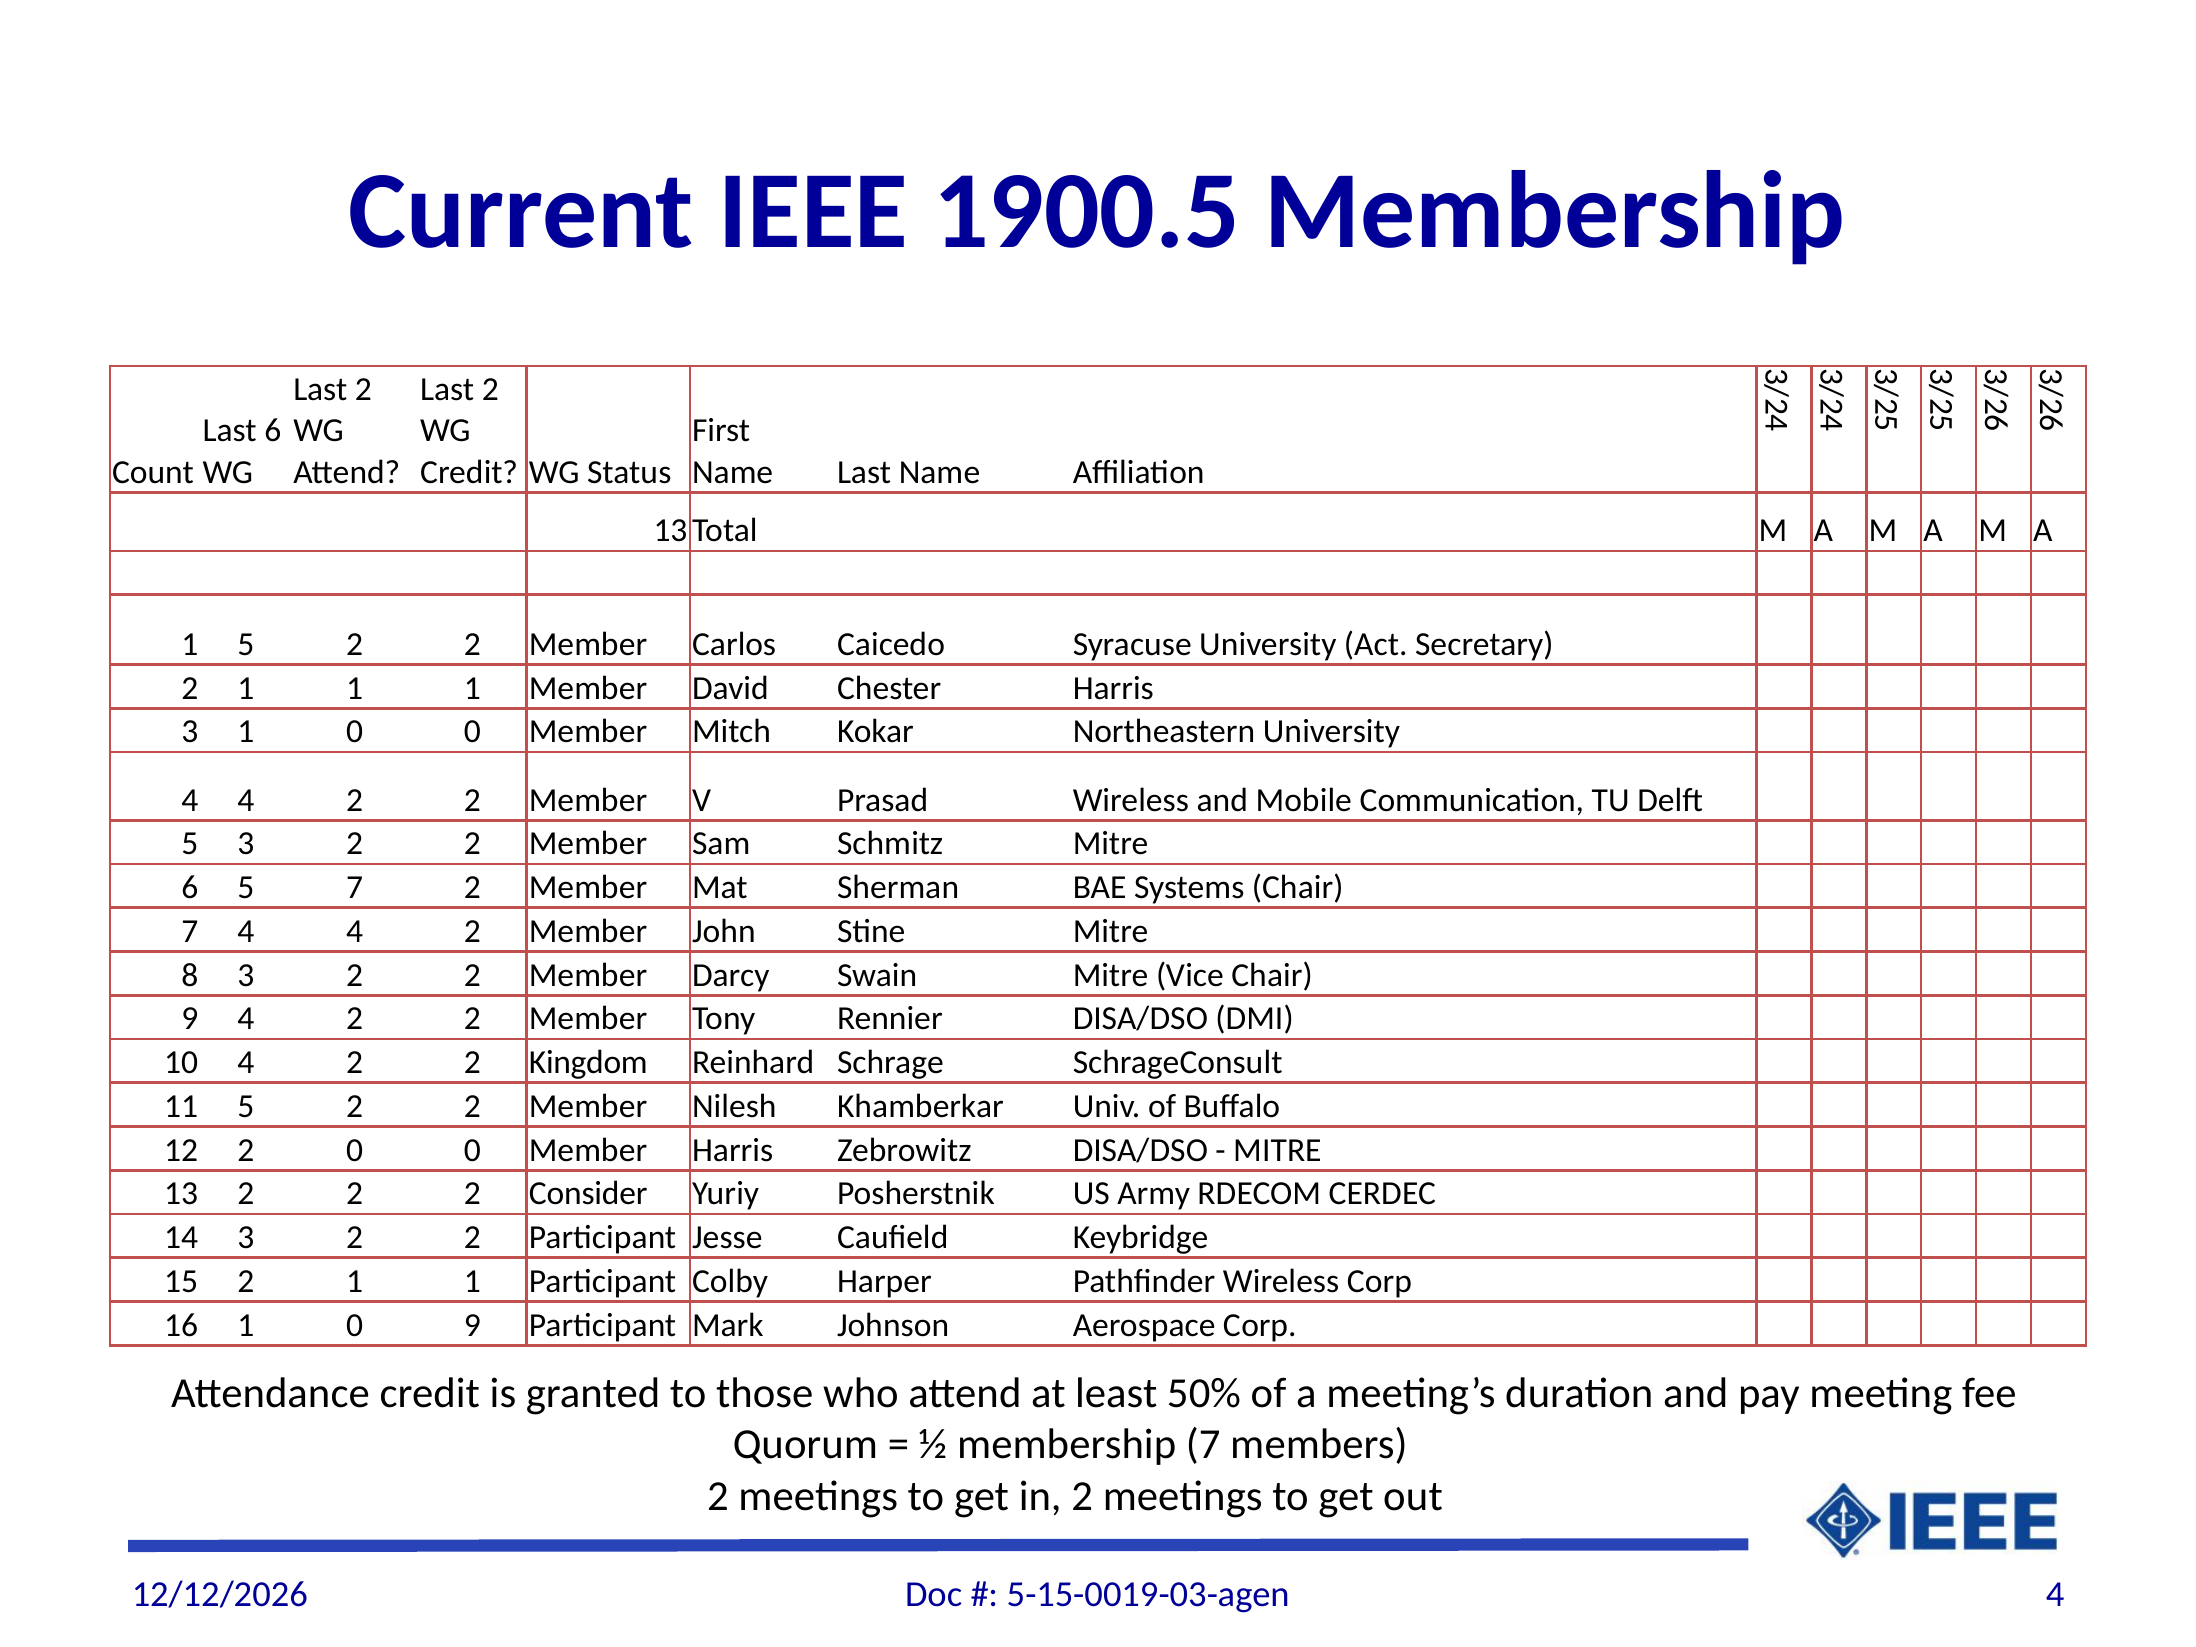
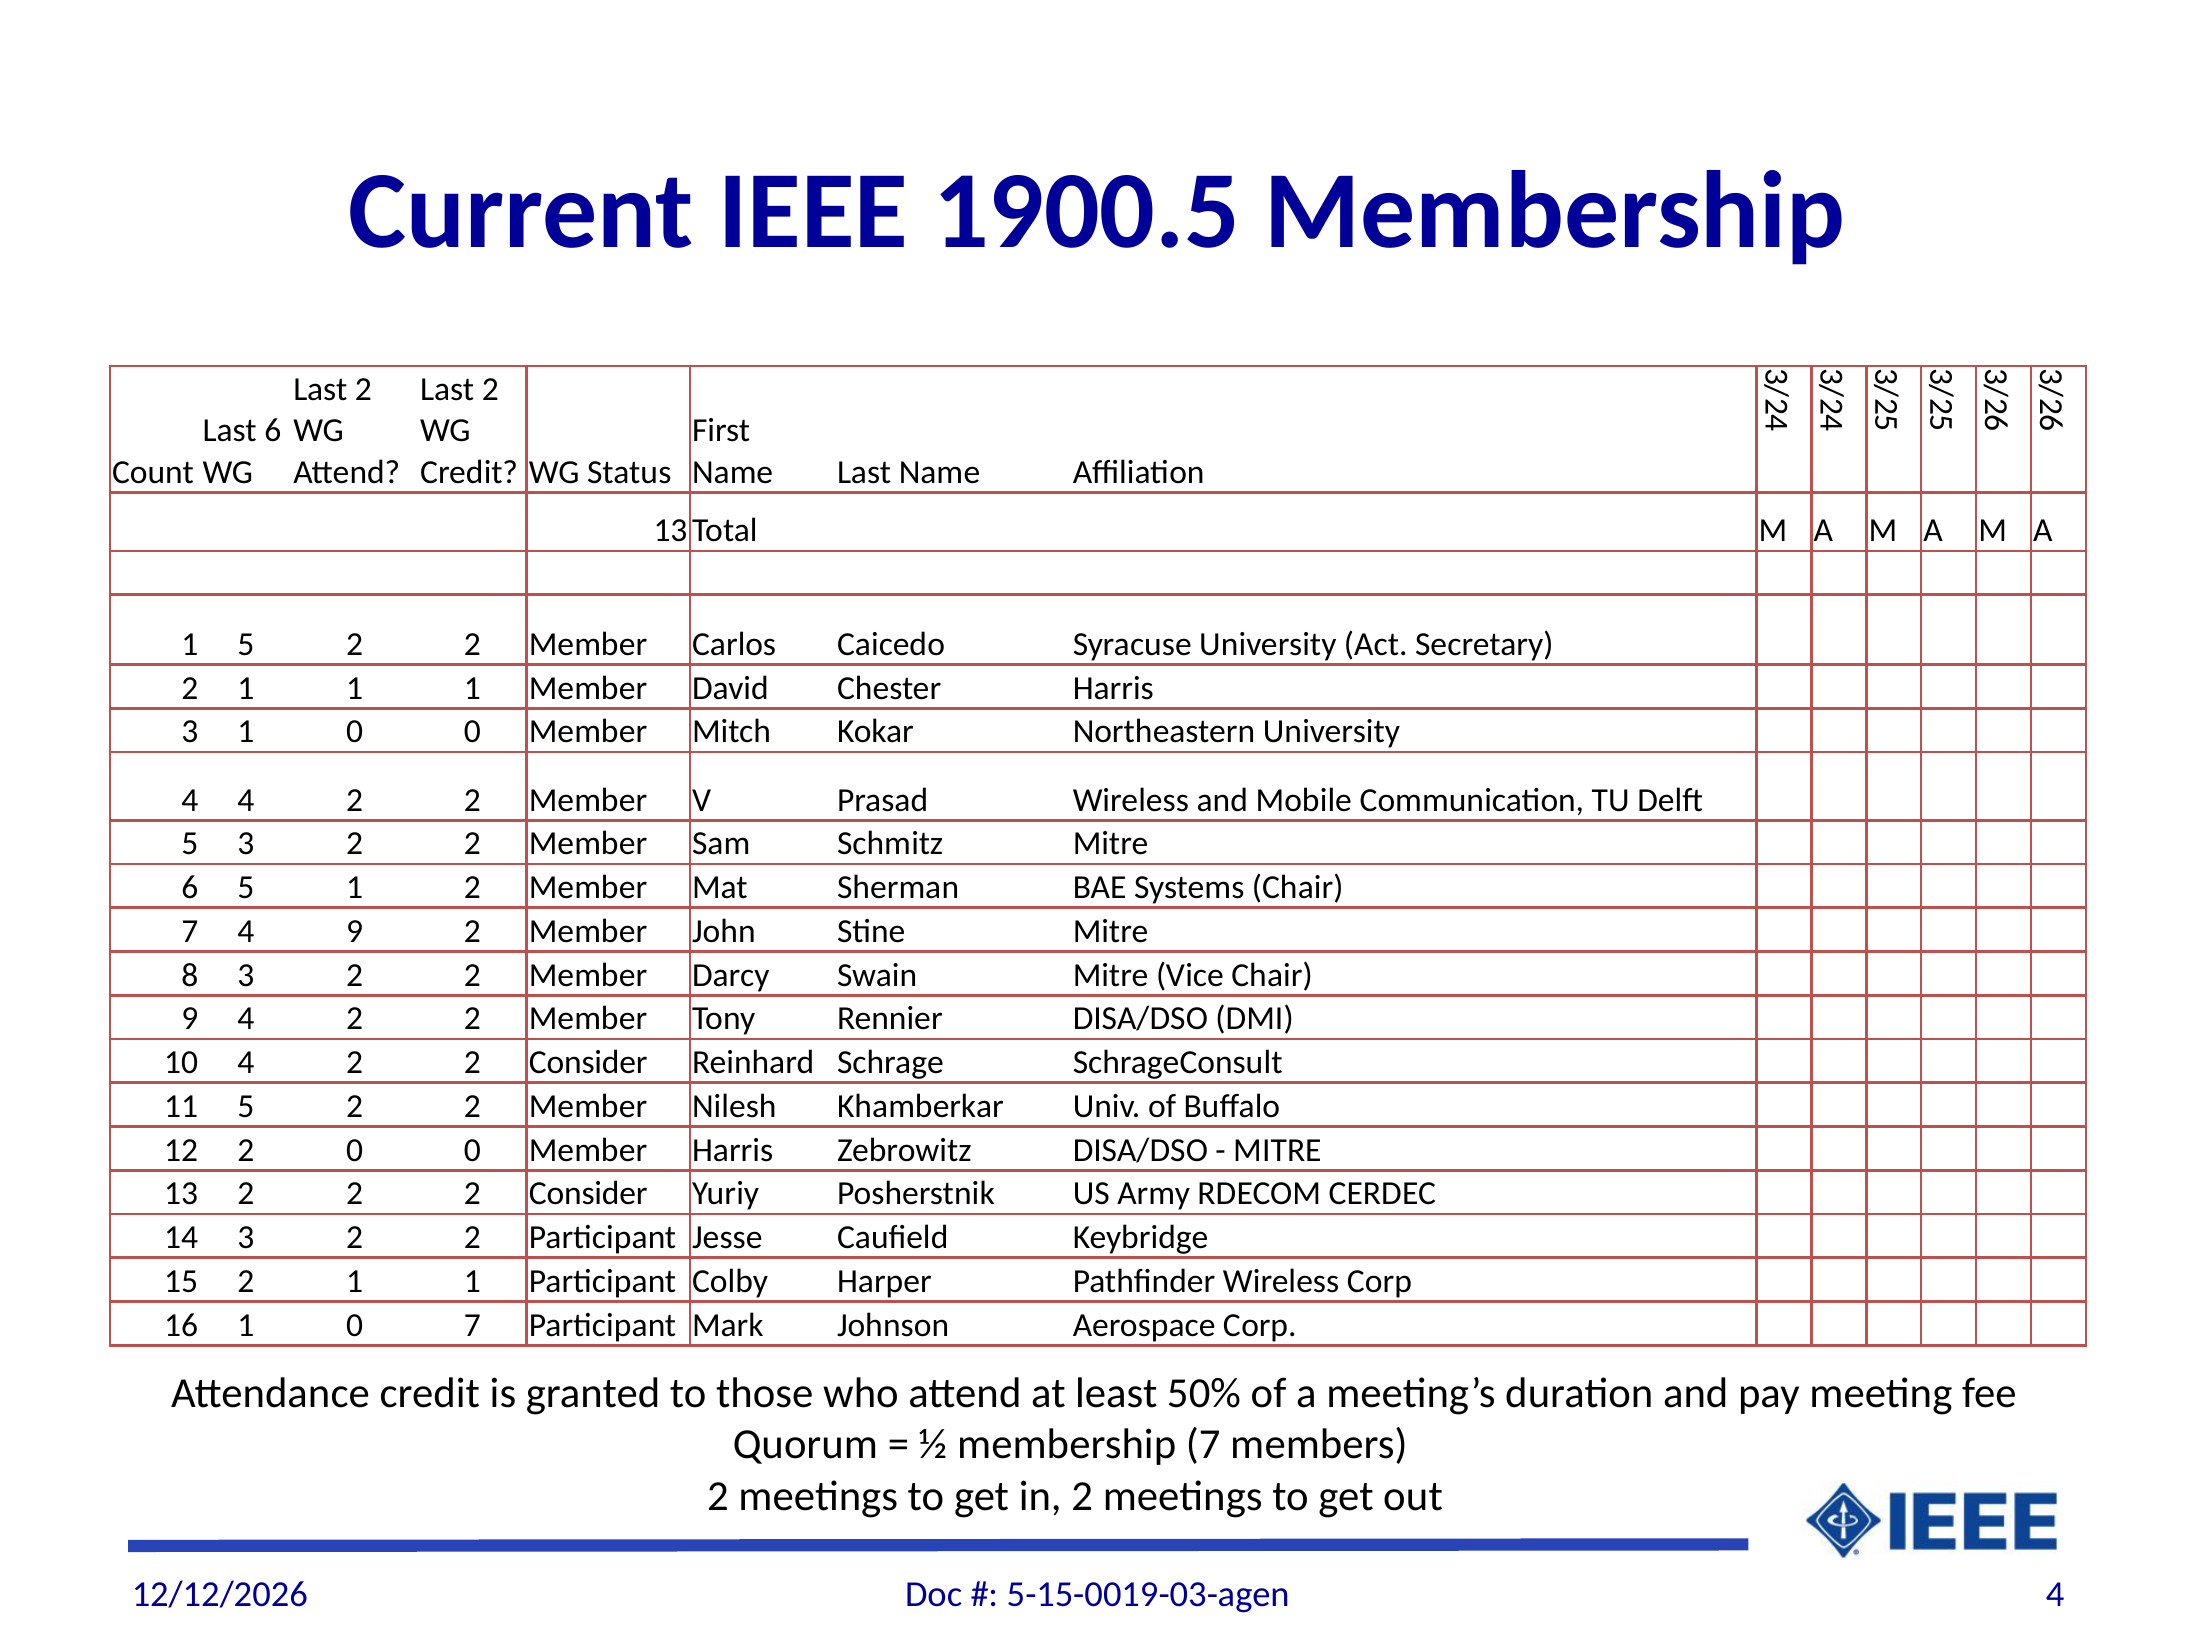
5 7: 7 -> 1
7 4 4: 4 -> 9
4 2 2 Kingdom: Kingdom -> Consider
0 9: 9 -> 7
